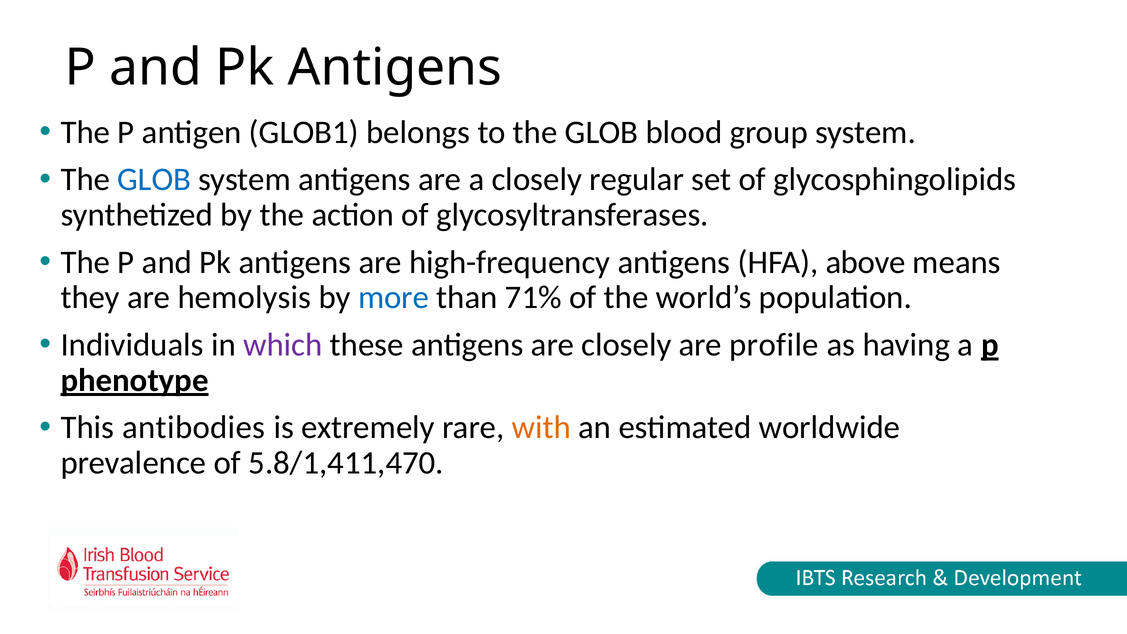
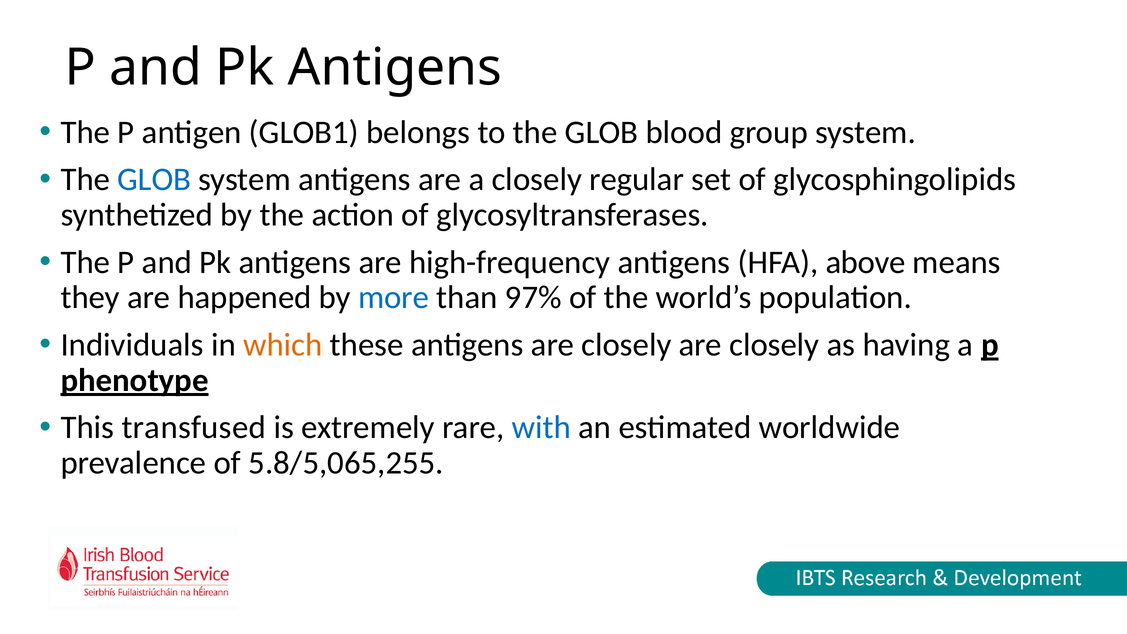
hemolysis: hemolysis -> happened
71%: 71% -> 97%
which colour: purple -> orange
profile at (774, 345): profile -> closely
antibodies: antibodies -> transfused
with colour: orange -> blue
5.8/1,411,470: 5.8/1,411,470 -> 5.8/5,065,255
